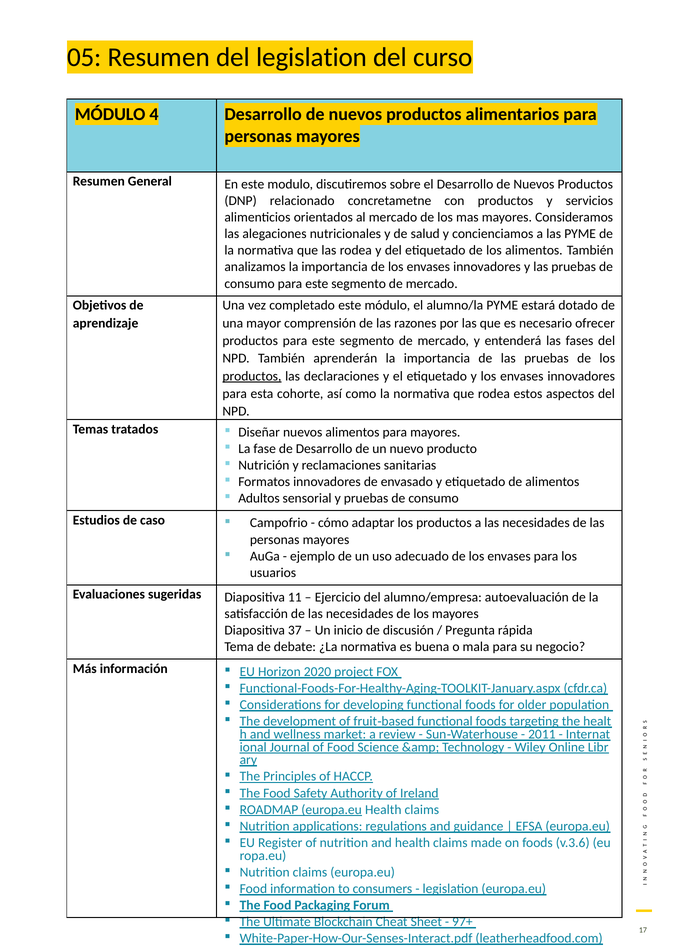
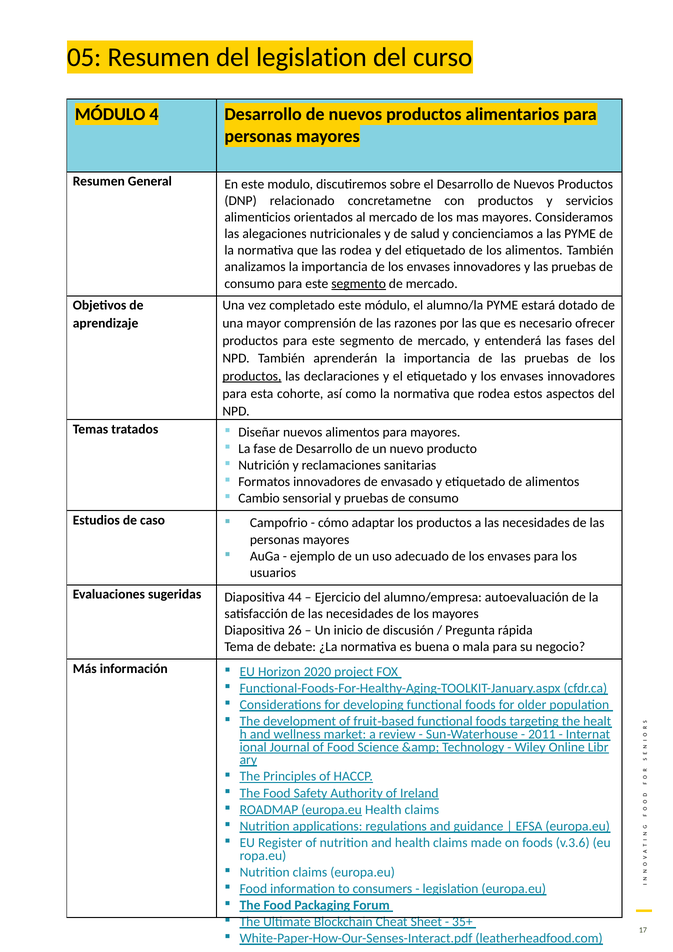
segmento at (359, 283) underline: none -> present
Adultos: Adultos -> Cambio
11: 11 -> 44
37: 37 -> 26
97+: 97+ -> 35+
